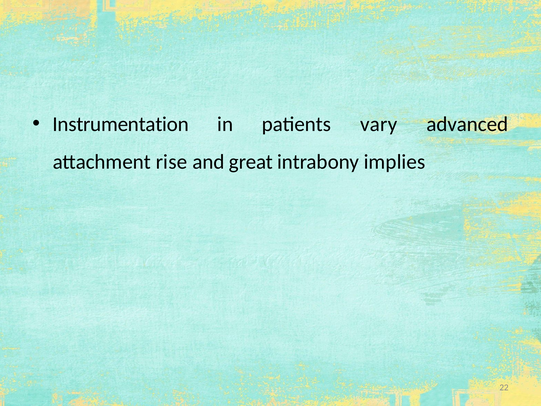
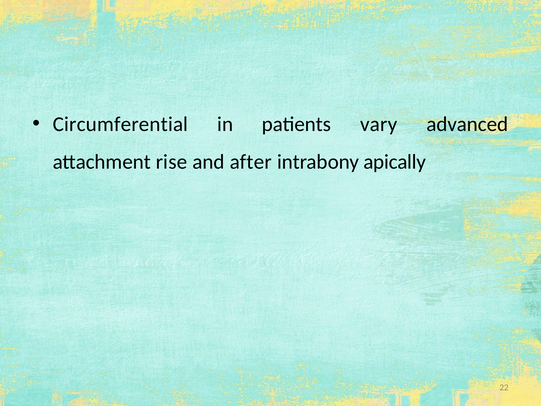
Instrumentation: Instrumentation -> Circumferential
great: great -> after
implies: implies -> apically
